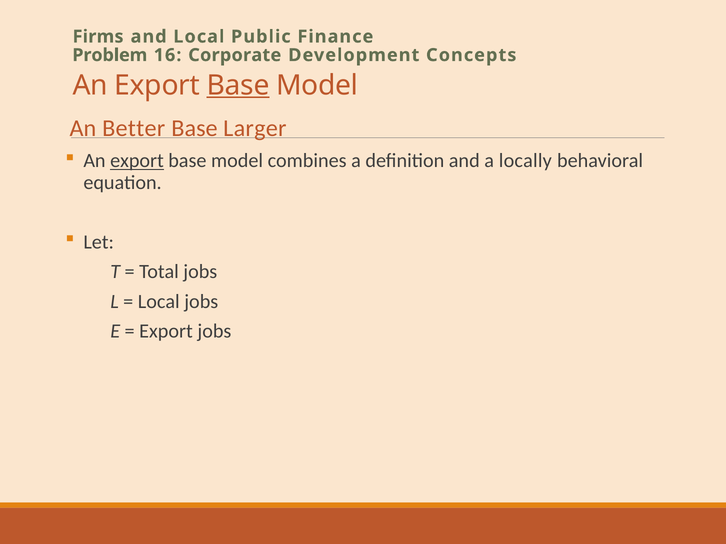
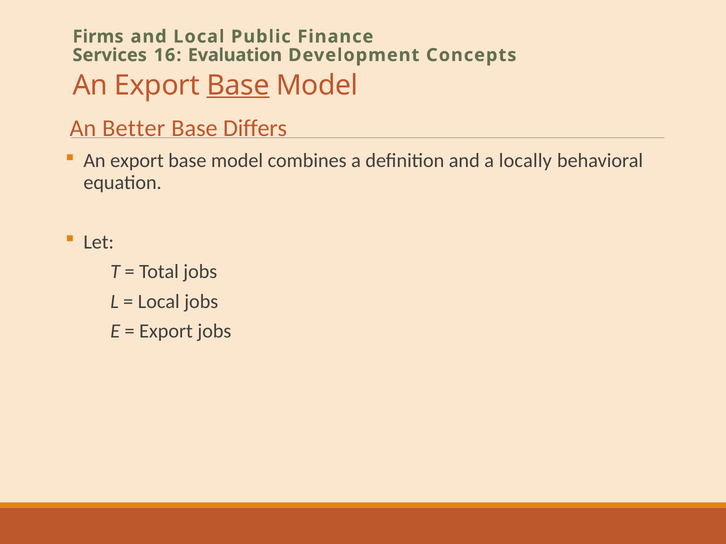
Problem: Problem -> Services
Corporate: Corporate -> Evaluation
Larger: Larger -> Differs
export at (137, 161) underline: present -> none
